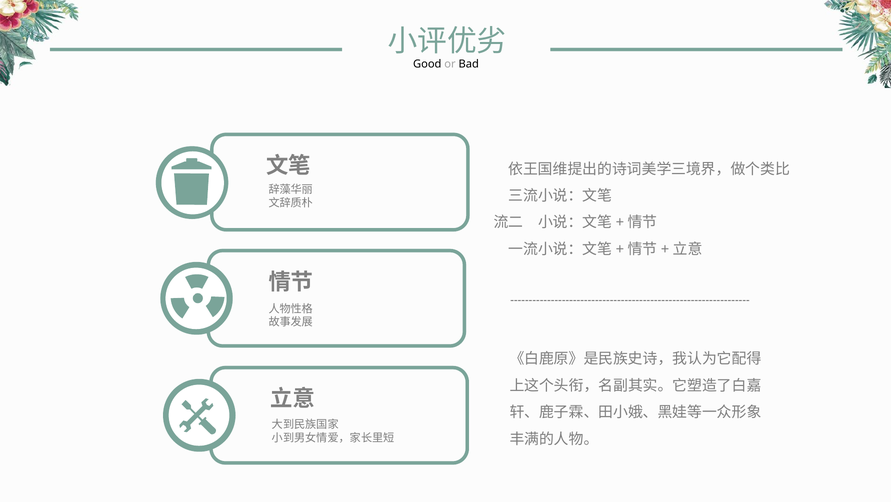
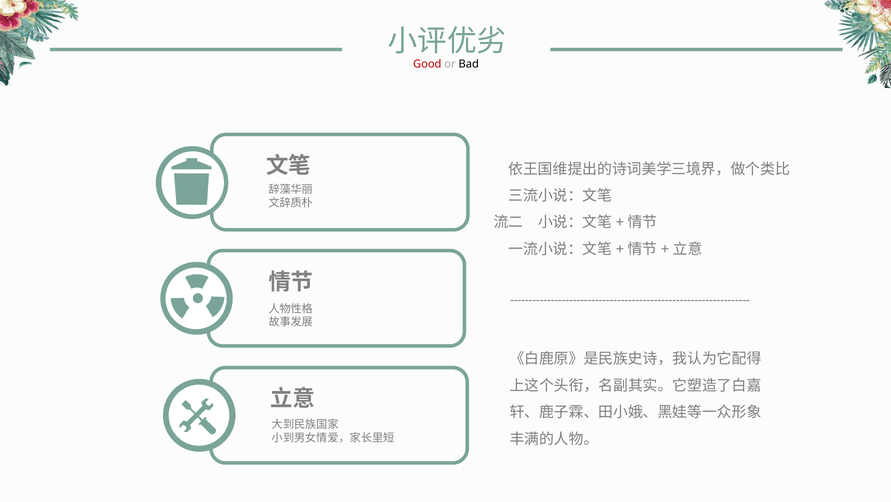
Good colour: black -> red
